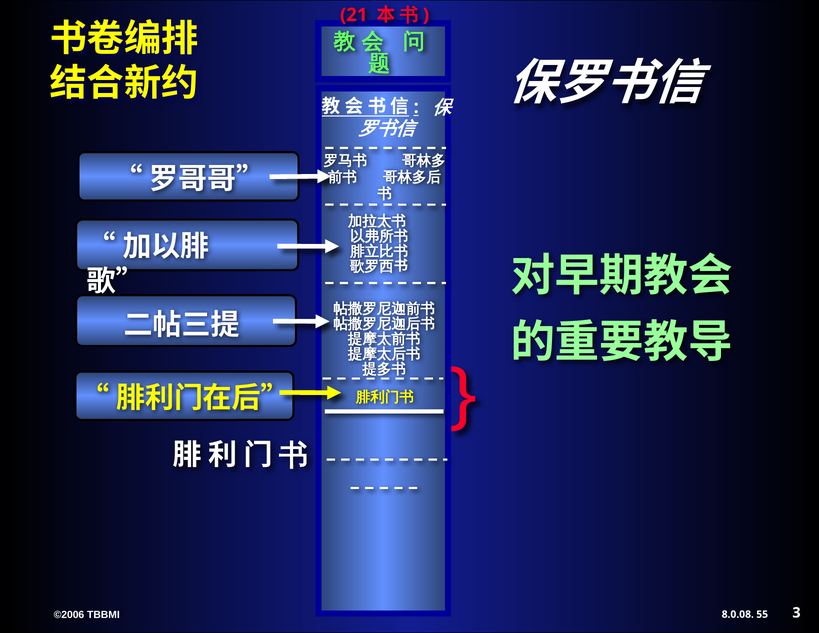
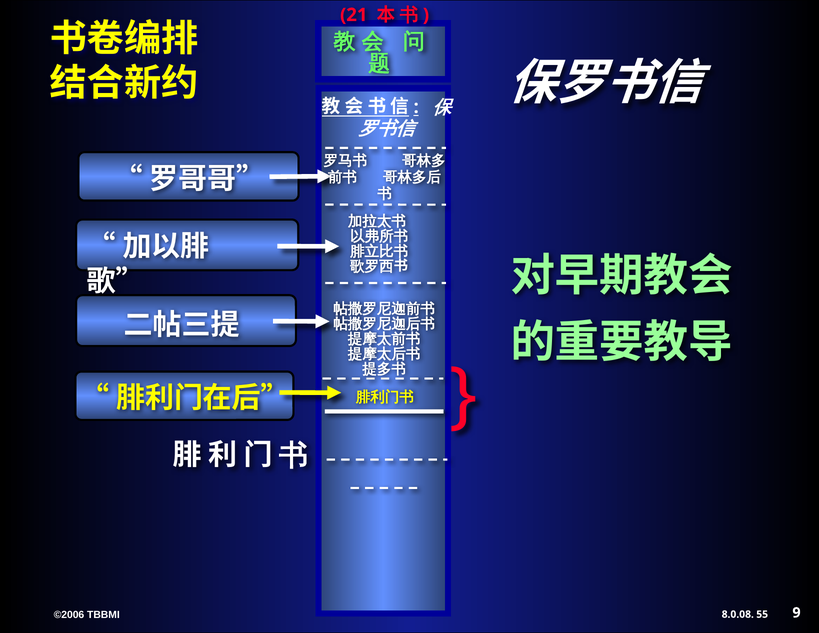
3: 3 -> 9
